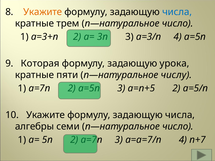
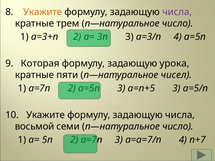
числа at (177, 12) colour: blue -> purple
числу: числу -> чисел
a=n+5 2: 2 -> 3
алгебры: алгебры -> восьмой
